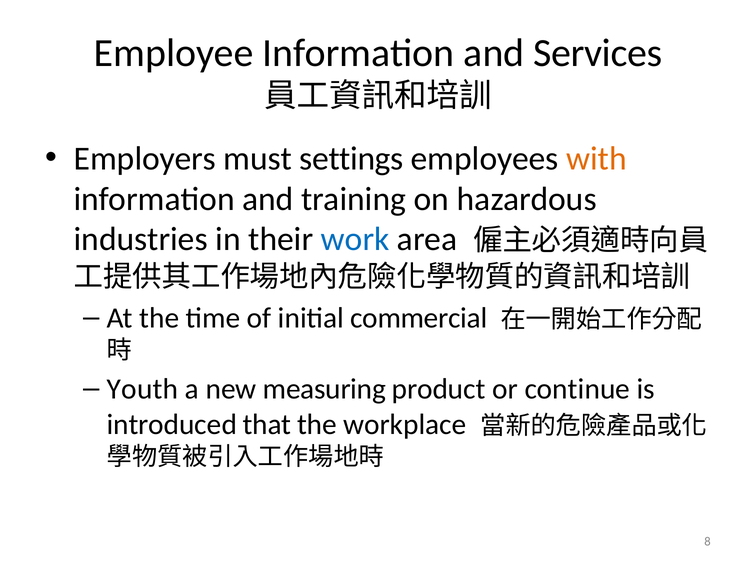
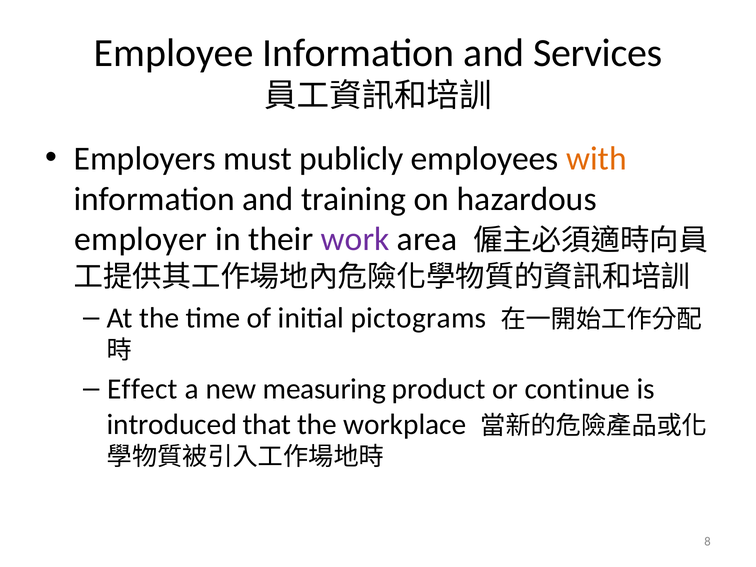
settings: settings -> publicly
industries: industries -> employer
work colour: blue -> purple
commercial: commercial -> pictograms
Youth: Youth -> Effect
